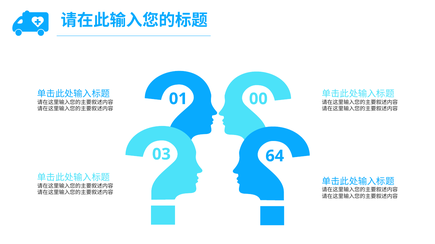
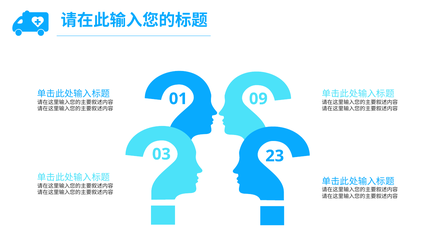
00: 00 -> 09
64: 64 -> 23
